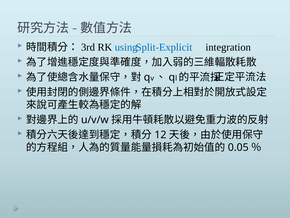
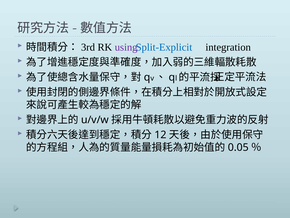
using colour: blue -> purple
